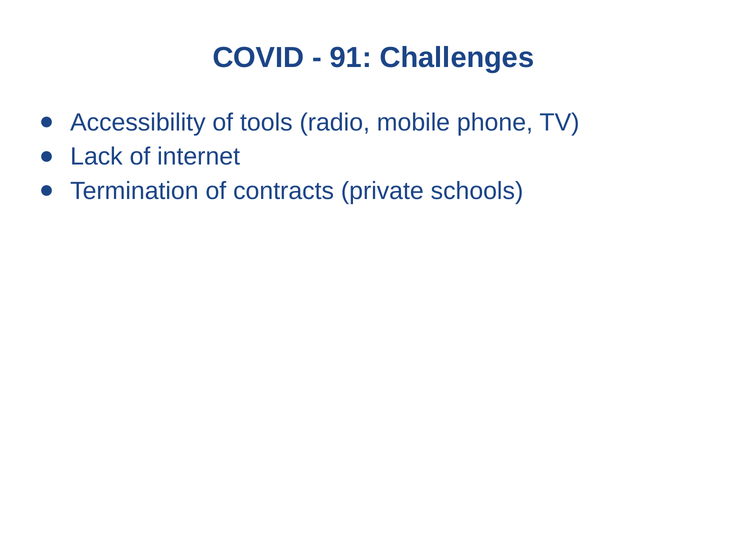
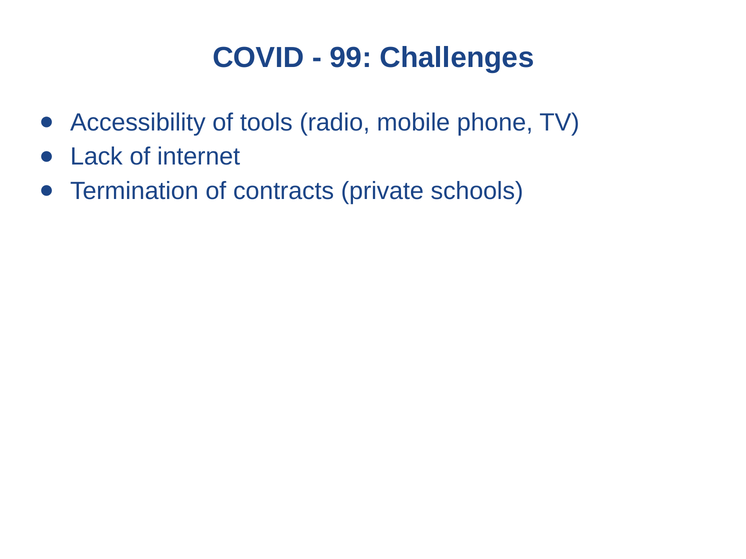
91: 91 -> 99
